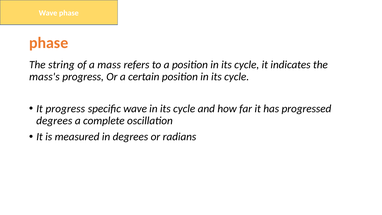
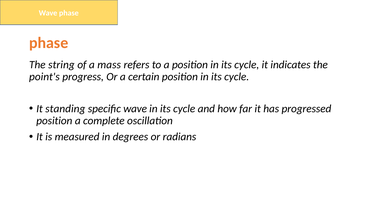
mass's: mass's -> point's
It progress: progress -> standing
degrees at (54, 121): degrees -> position
